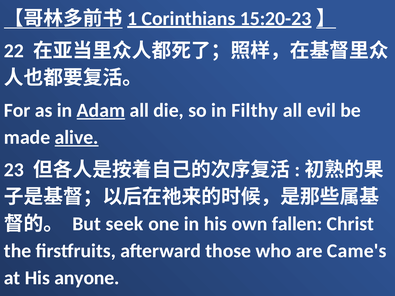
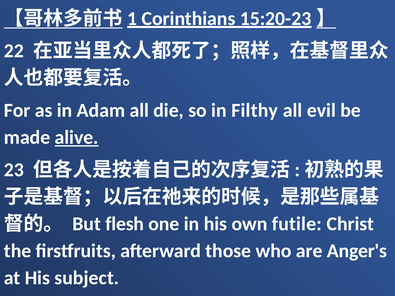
Adam underline: present -> none
seek: seek -> flesh
fallen: fallen -> futile
Came's: Came's -> Anger's
anyone: anyone -> subject
